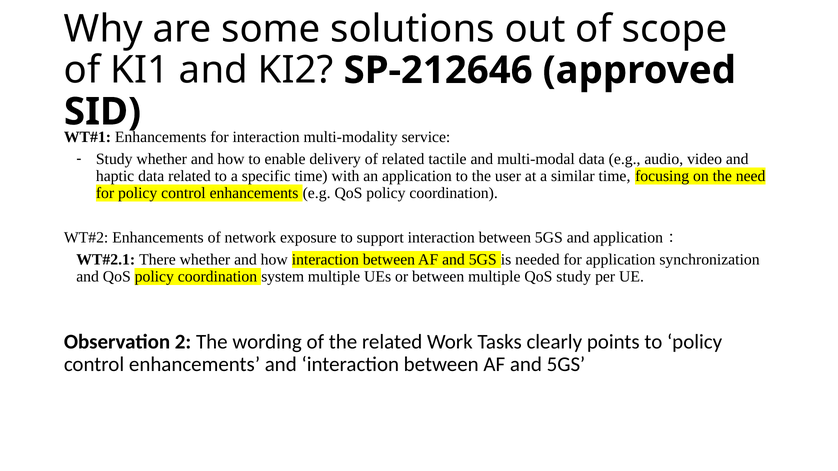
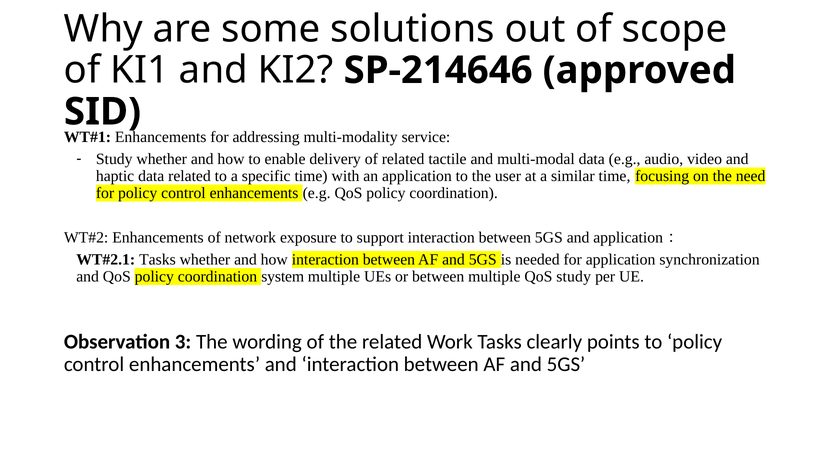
SP-212646: SP-212646 -> SP-214646
for interaction: interaction -> addressing
There at (157, 260): There -> Tasks
2: 2 -> 3
